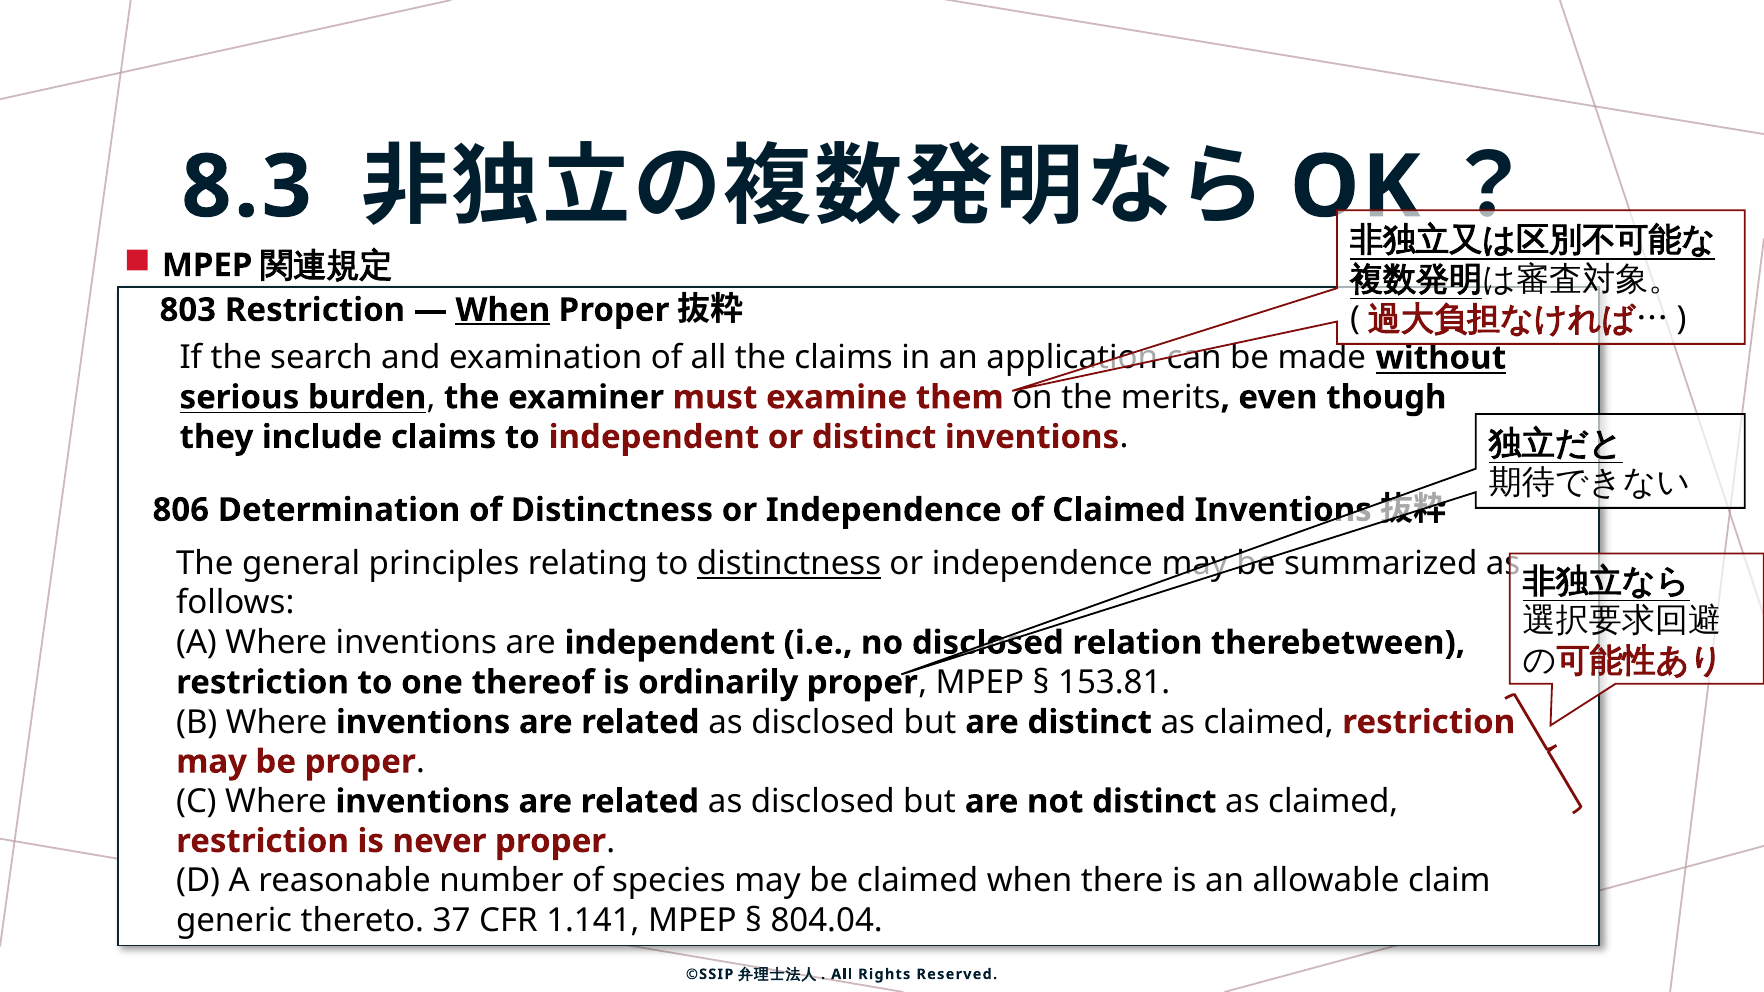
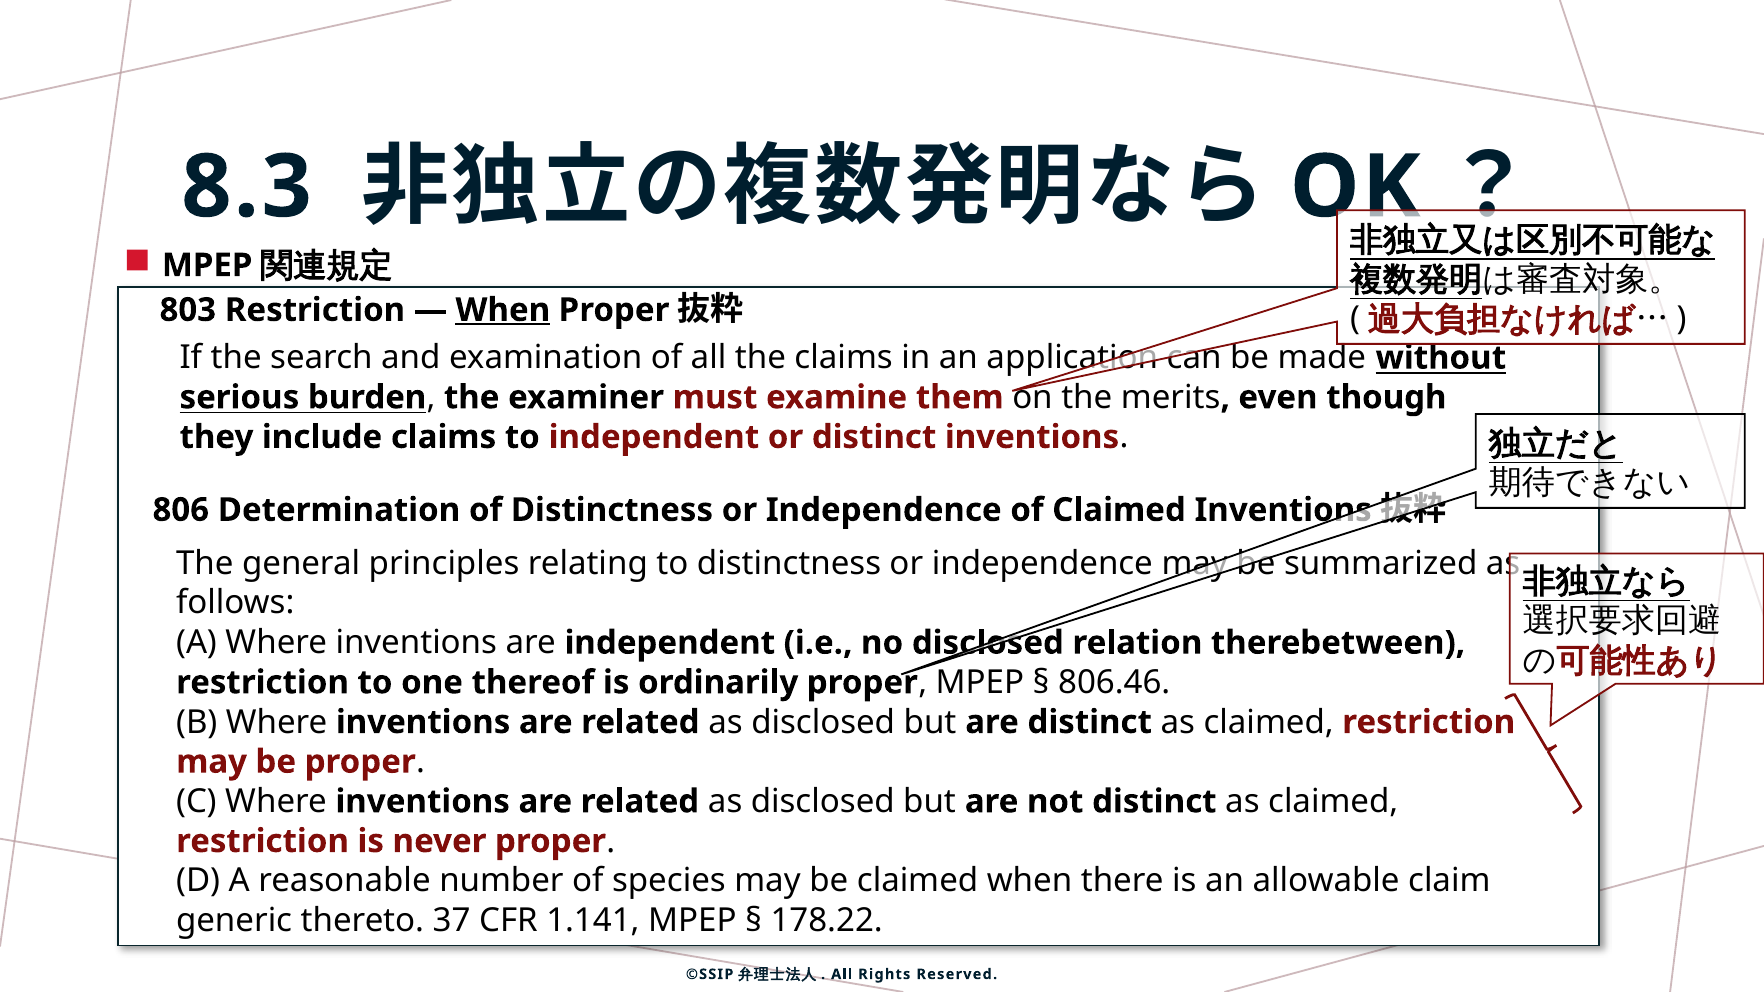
distinctness at (789, 564) underline: present -> none
153.81: 153.81 -> 806.46
804.04: 804.04 -> 178.22
